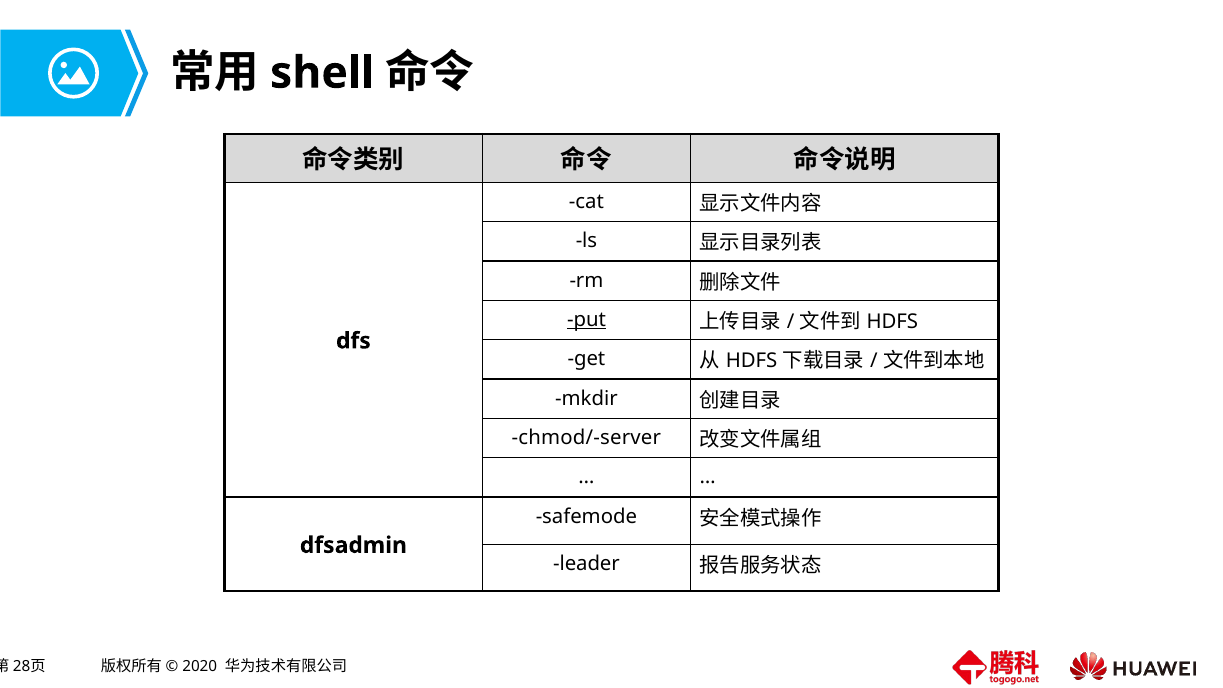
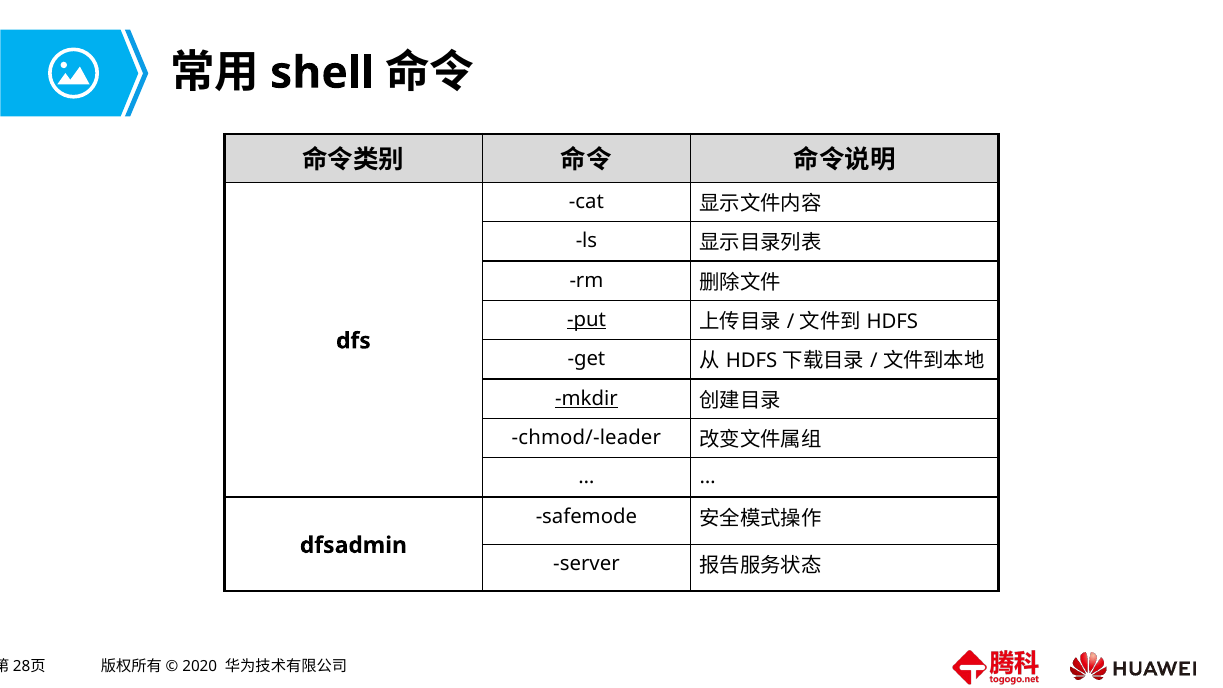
mkdir underline: none -> present
chmod/-server: chmod/-server -> chmod/-leader
leader: leader -> server
